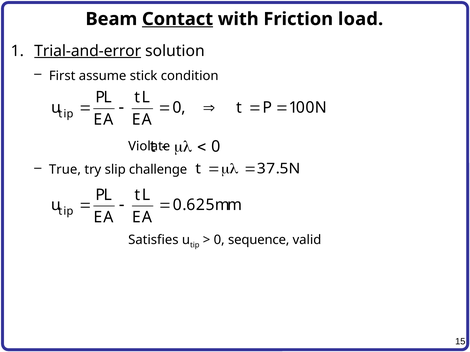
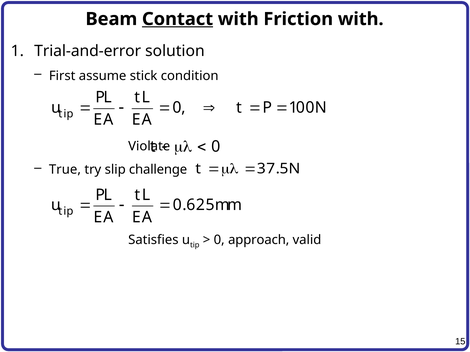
Friction load: load -> with
Trial-and-error underline: present -> none
sequence: sequence -> approach
